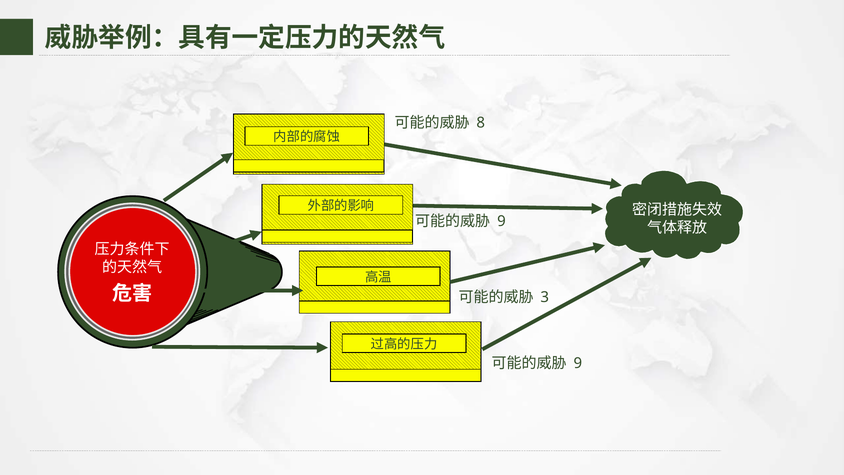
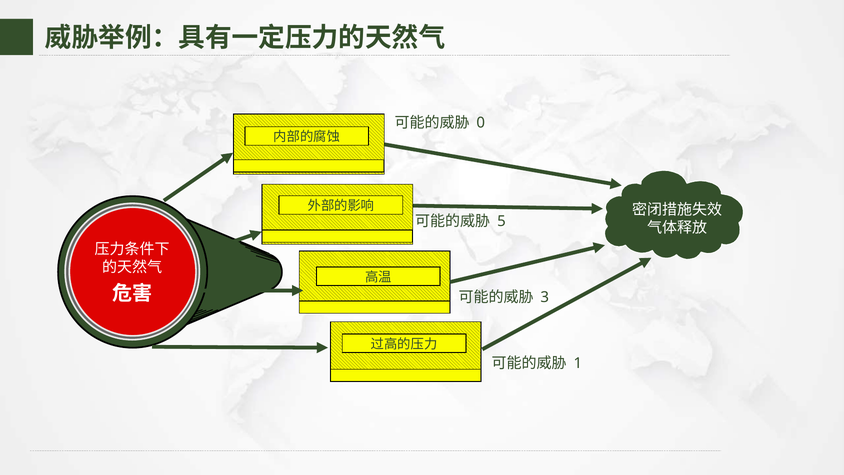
8: 8 -> 0
9 at (501, 221): 9 -> 5
9 at (578, 363): 9 -> 1
